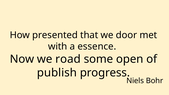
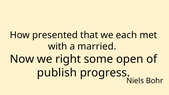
door: door -> each
essence: essence -> married
road: road -> right
